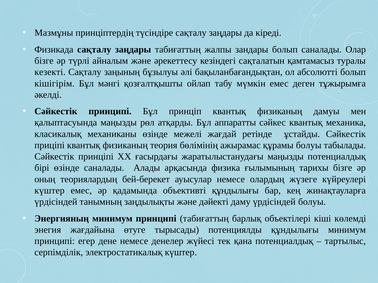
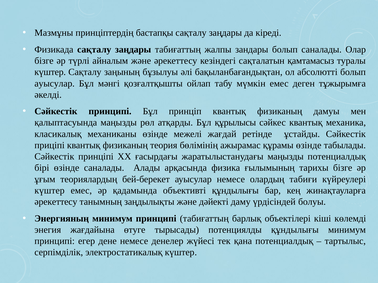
түсіндіре: түсіндіре -> бастапқы
кезекті at (50, 72): кезекті -> күштер
кішігірім at (55, 84): кішігірім -> ауысулар
аппаратты: аппаратты -> құрылысы
құрамы болуы: болуы -> өзінде
оның: оның -> ұғым
жүзеге: жүзеге -> табиғи
үрдісіндей at (56, 202): үрдісіндей -> әрекеттесу
